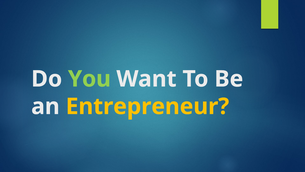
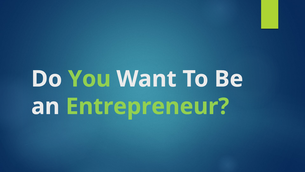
Entrepreneur colour: yellow -> light green
